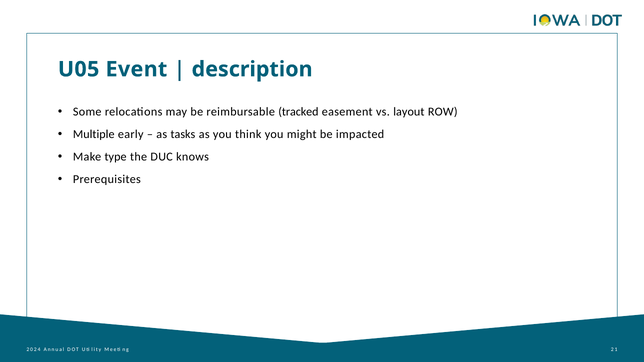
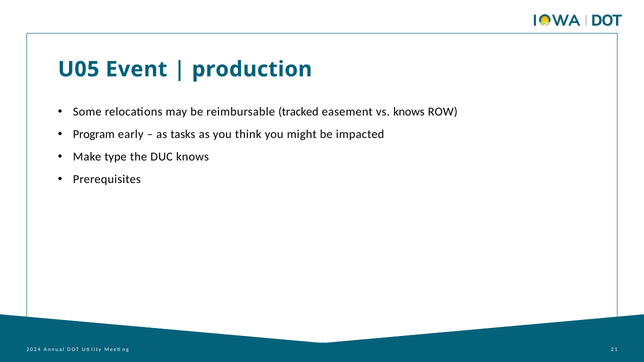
description: description -> production
vs layout: layout -> knows
Multiple: Multiple -> Program
